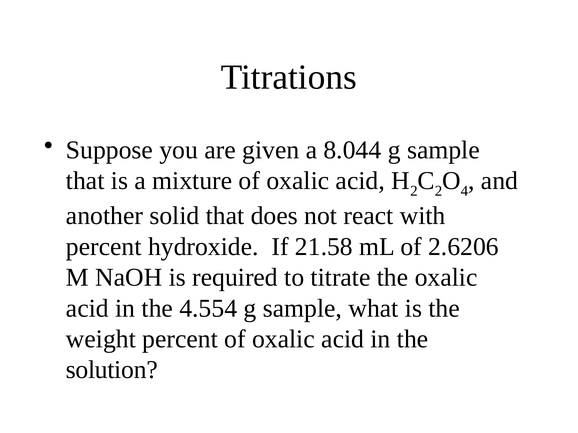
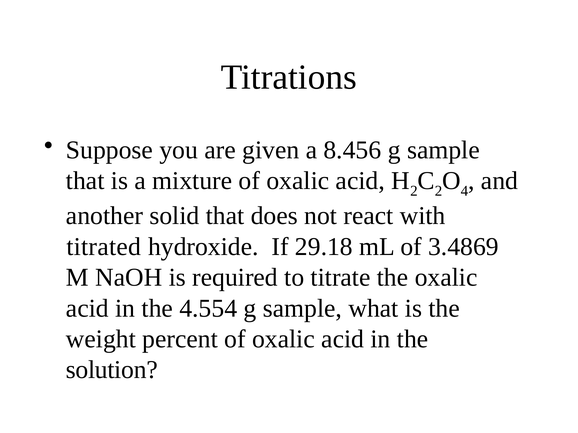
8.044: 8.044 -> 8.456
percent at (104, 247): percent -> titrated
21.58: 21.58 -> 29.18
2.6206: 2.6206 -> 3.4869
